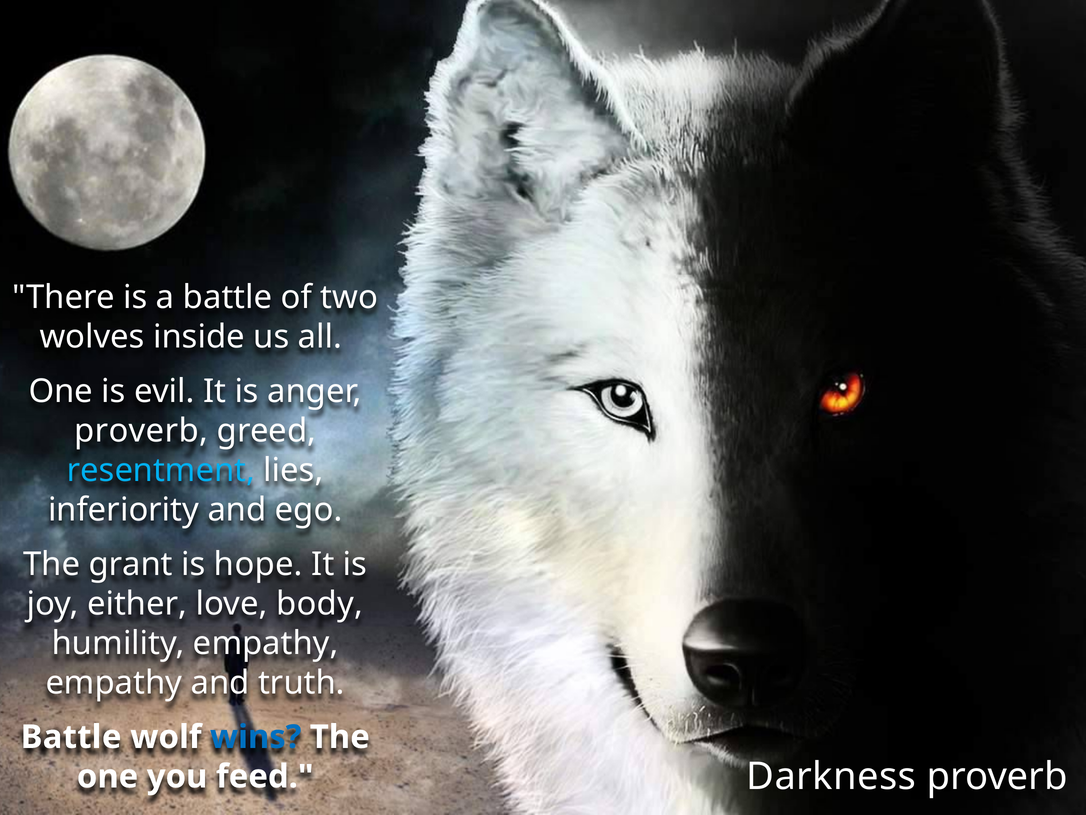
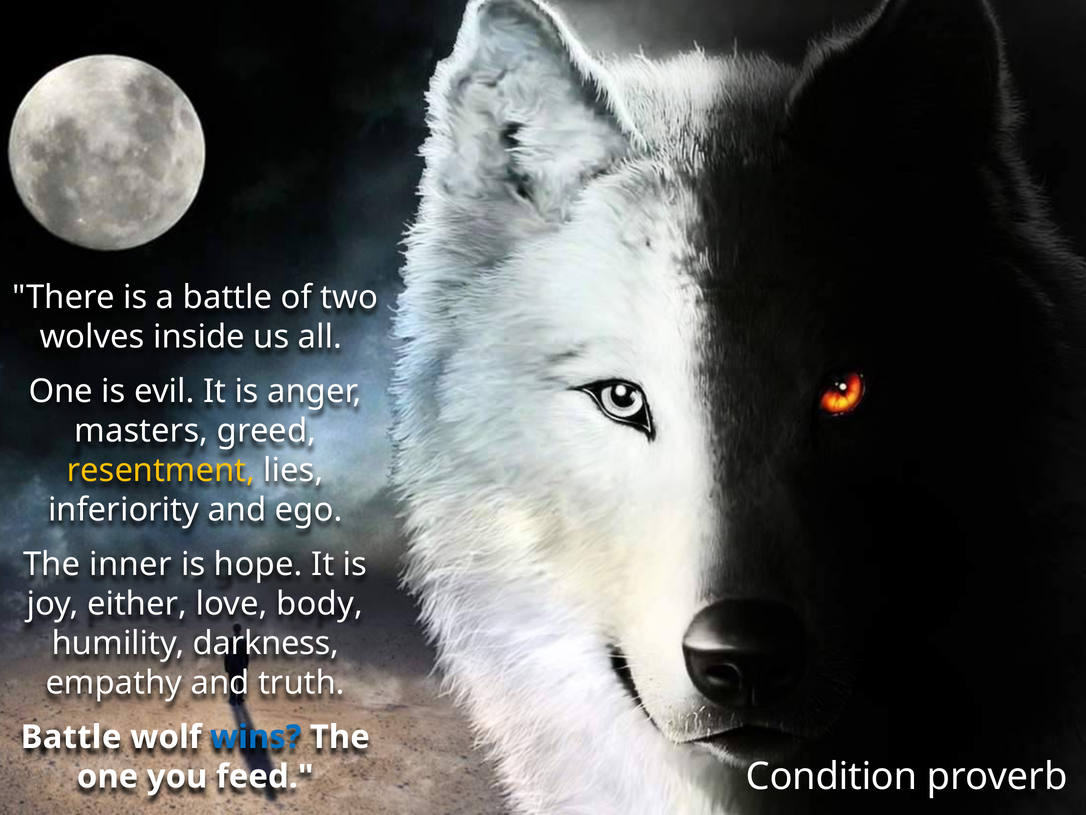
proverb at (141, 431): proverb -> masters
resentment colour: light blue -> yellow
grant: grant -> inner
humility empathy: empathy -> darkness
Darkness: Darkness -> Condition
